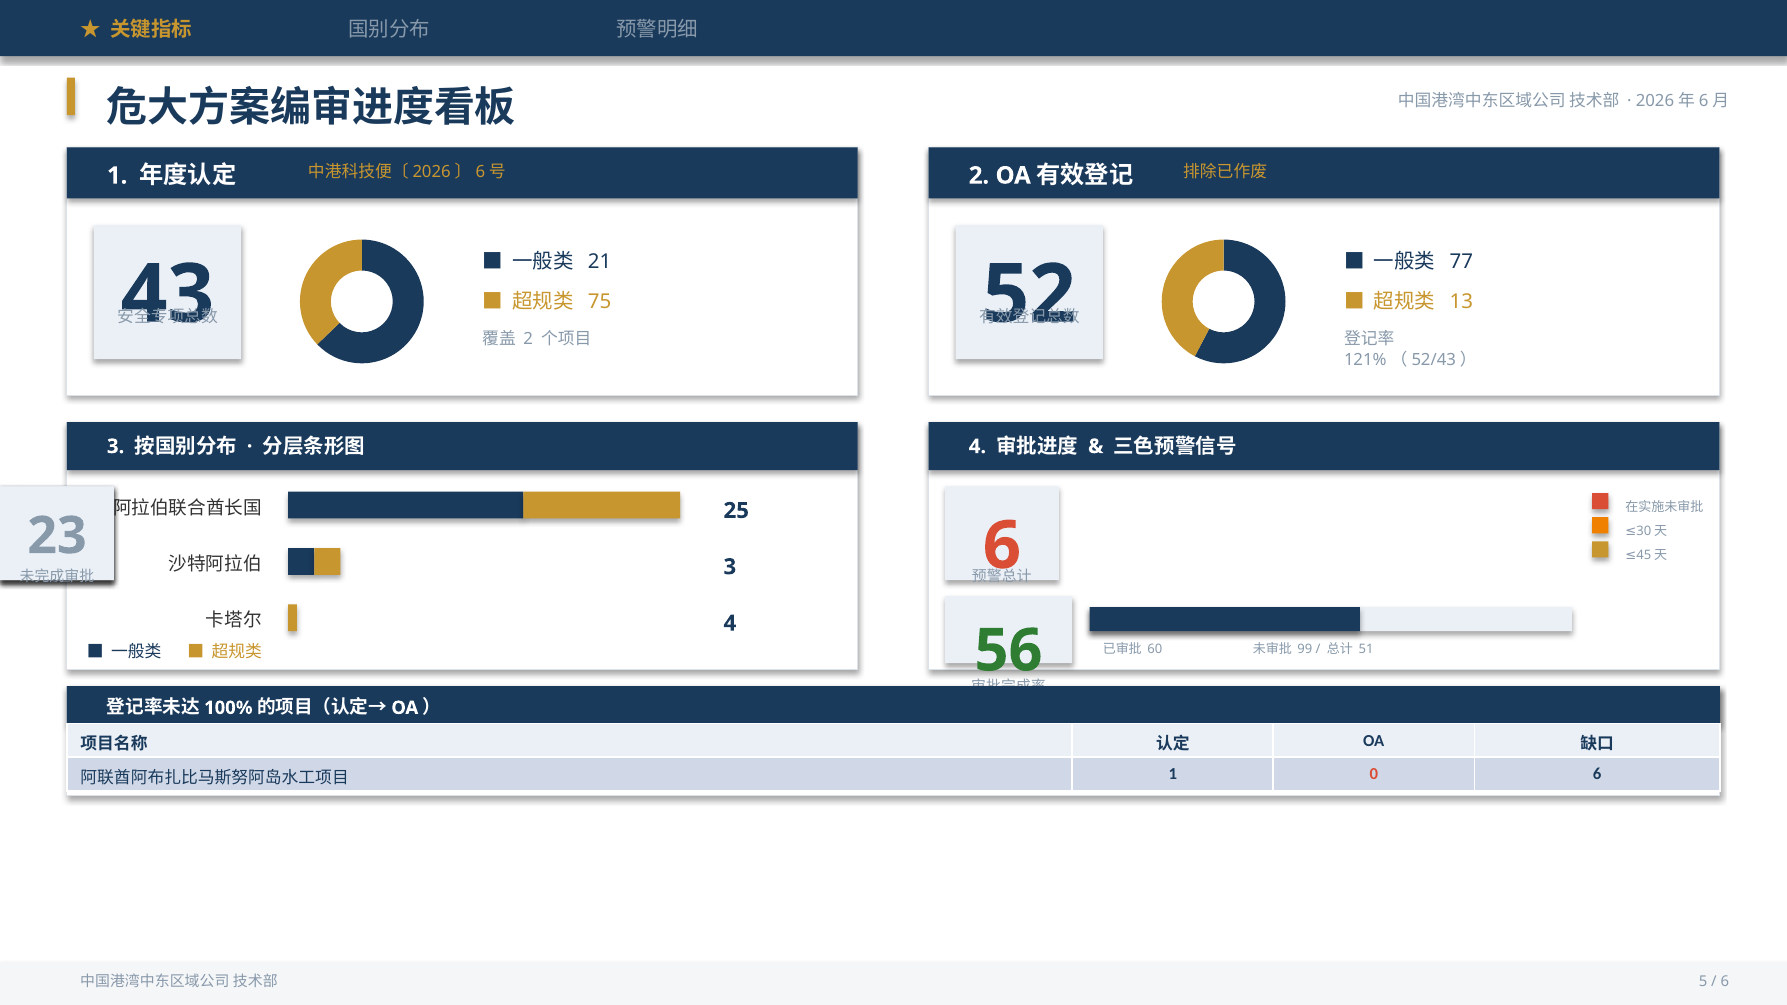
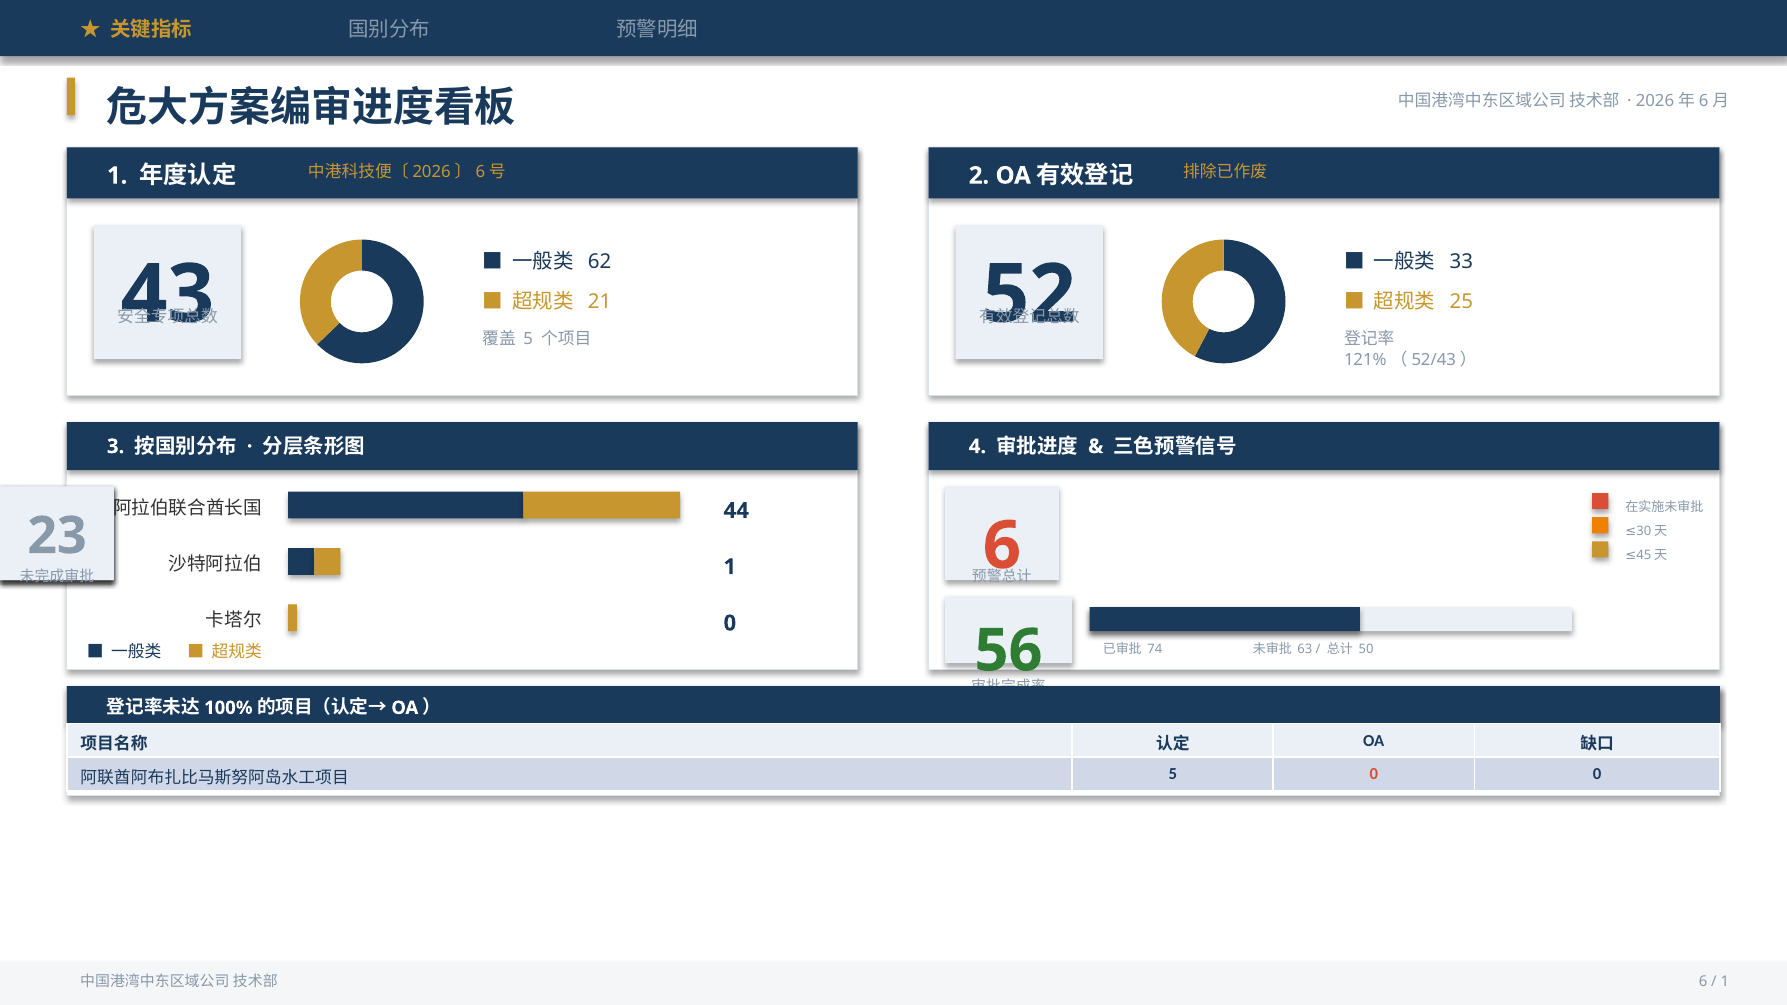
21: 21 -> 62
77: 77 -> 33
75: 75 -> 21
13: 13 -> 25
2 at (528, 339): 2 -> 5
25: 25 -> 44
3 at (730, 567): 3 -> 1
4 at (730, 623): 4 -> 0
60: 60 -> 74
99: 99 -> 63
51: 51 -> 50
1 at (1173, 774): 1 -> 5
0 6: 6 -> 0
5 at (1703, 982): 5 -> 6
6 at (1725, 982): 6 -> 1
